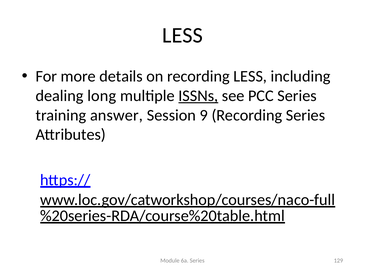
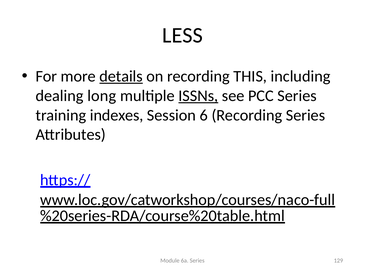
details underline: none -> present
recording LESS: LESS -> THIS
answer: answer -> indexes
9: 9 -> 6
